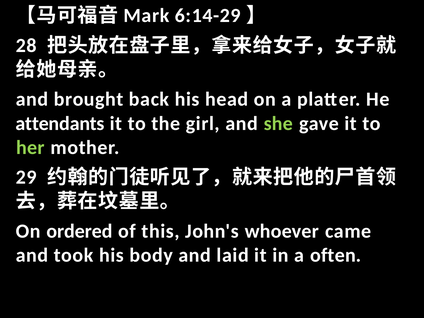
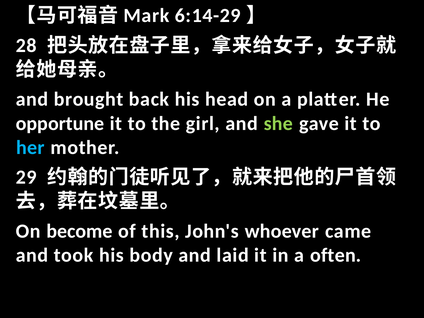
attendants: attendants -> opportune
her colour: light green -> light blue
ordered: ordered -> become
